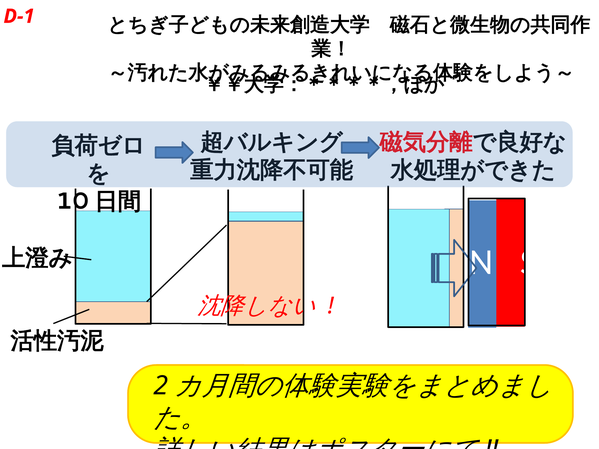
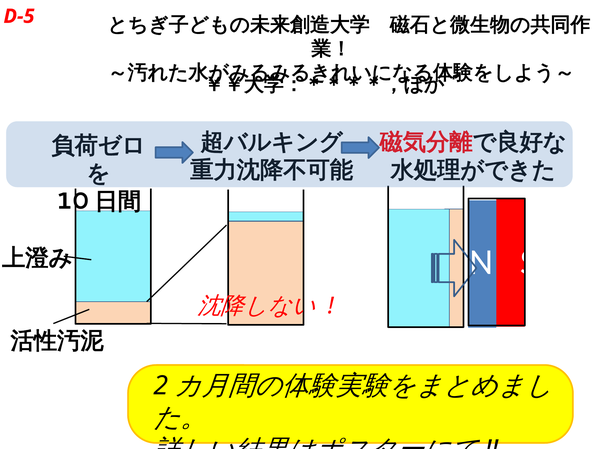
D-1: D-1 -> D-5
